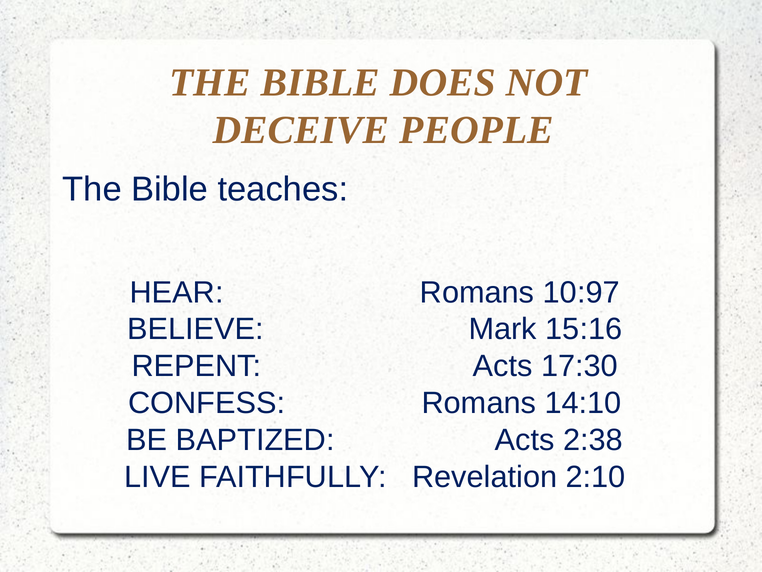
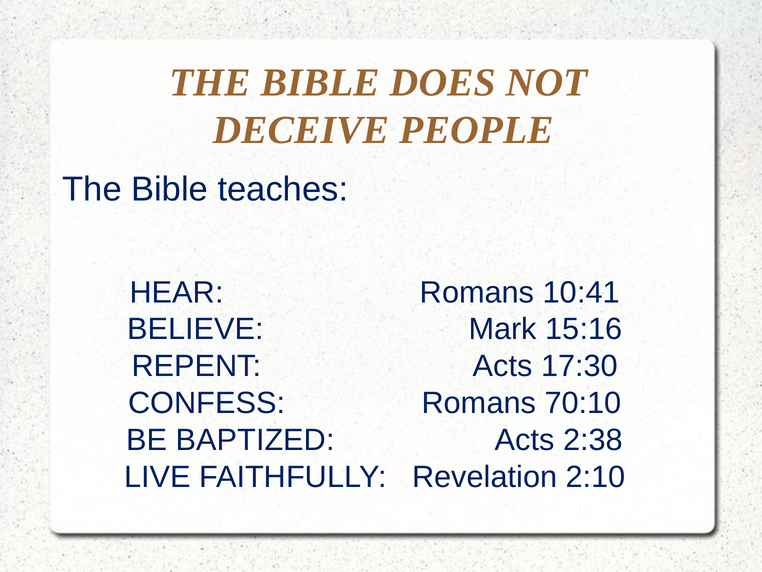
10:97: 10:97 -> 10:41
14:10: 14:10 -> 70:10
